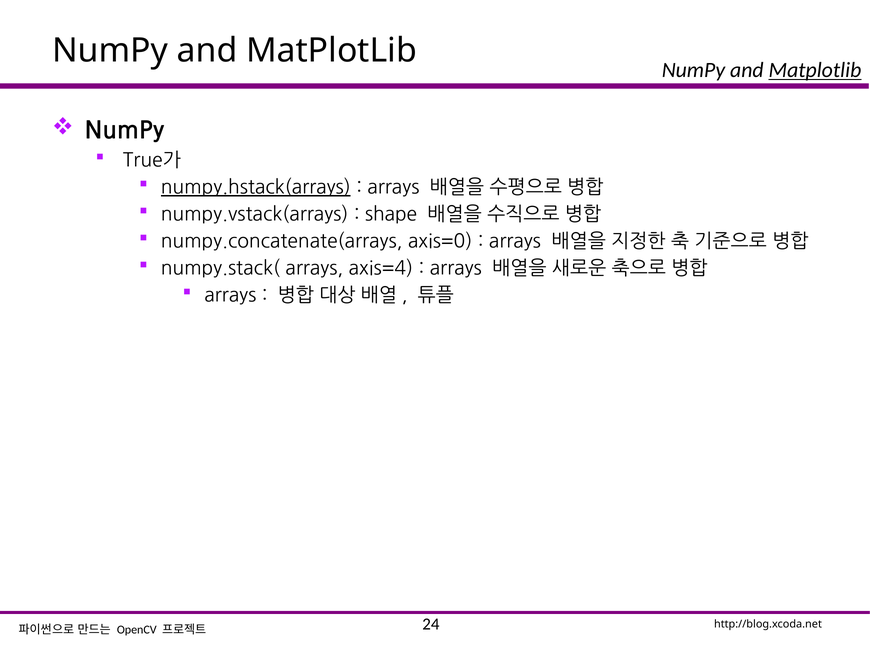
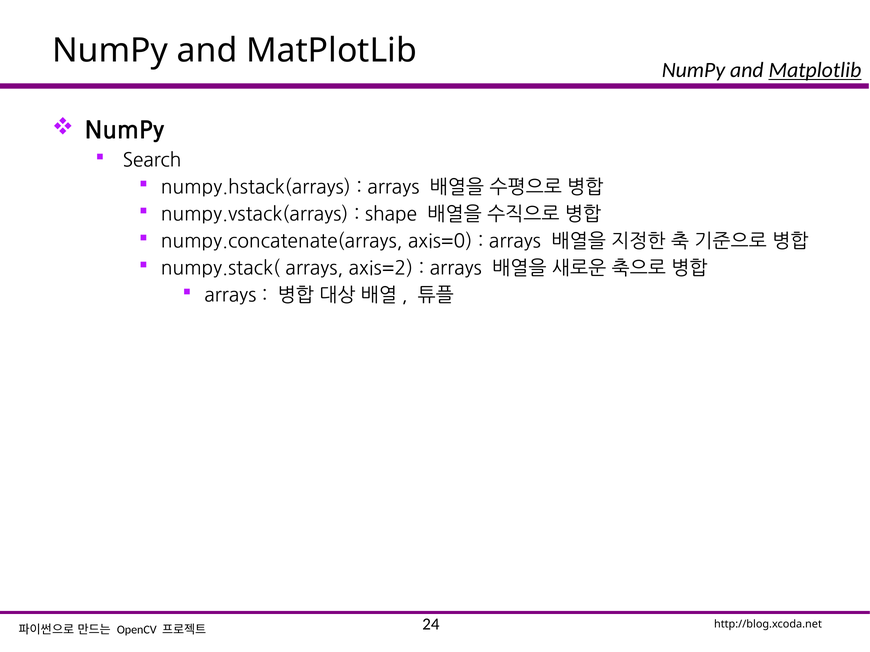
True가: True가 -> Search
numpy.hstack(arrays underline: present -> none
axis=4: axis=4 -> axis=2
